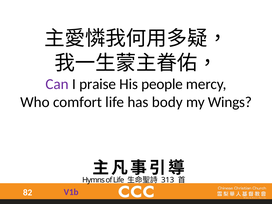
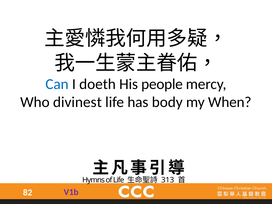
Can colour: purple -> blue
praise: praise -> doeth
comfort: comfort -> divinest
Wings: Wings -> When
